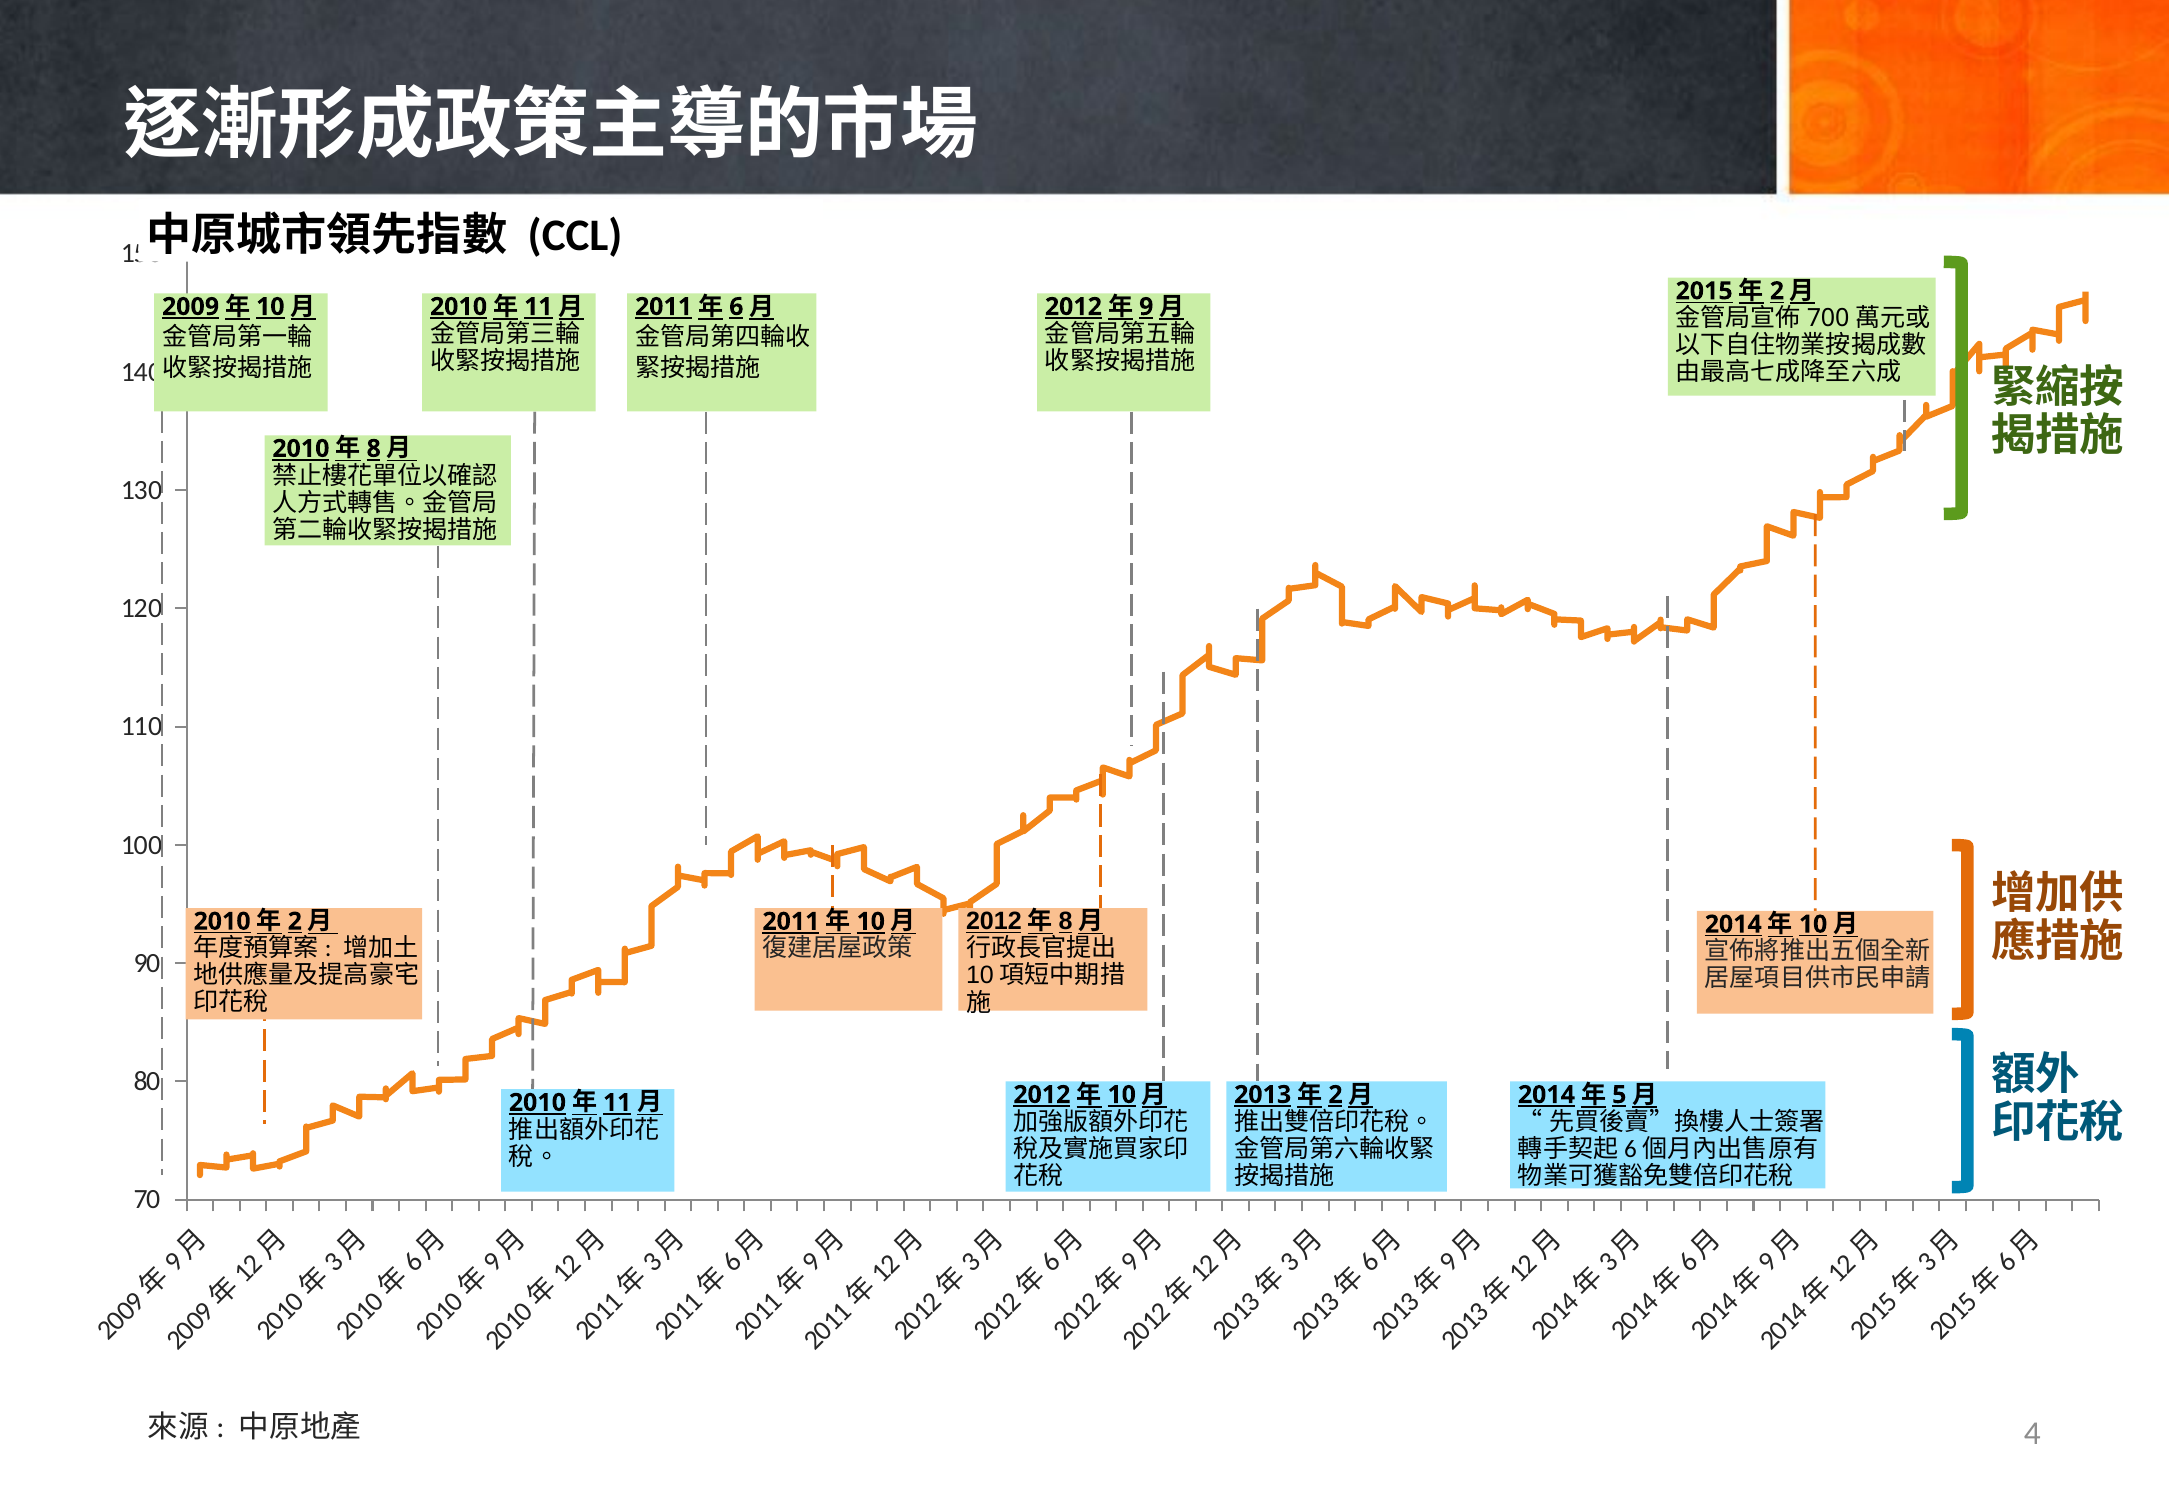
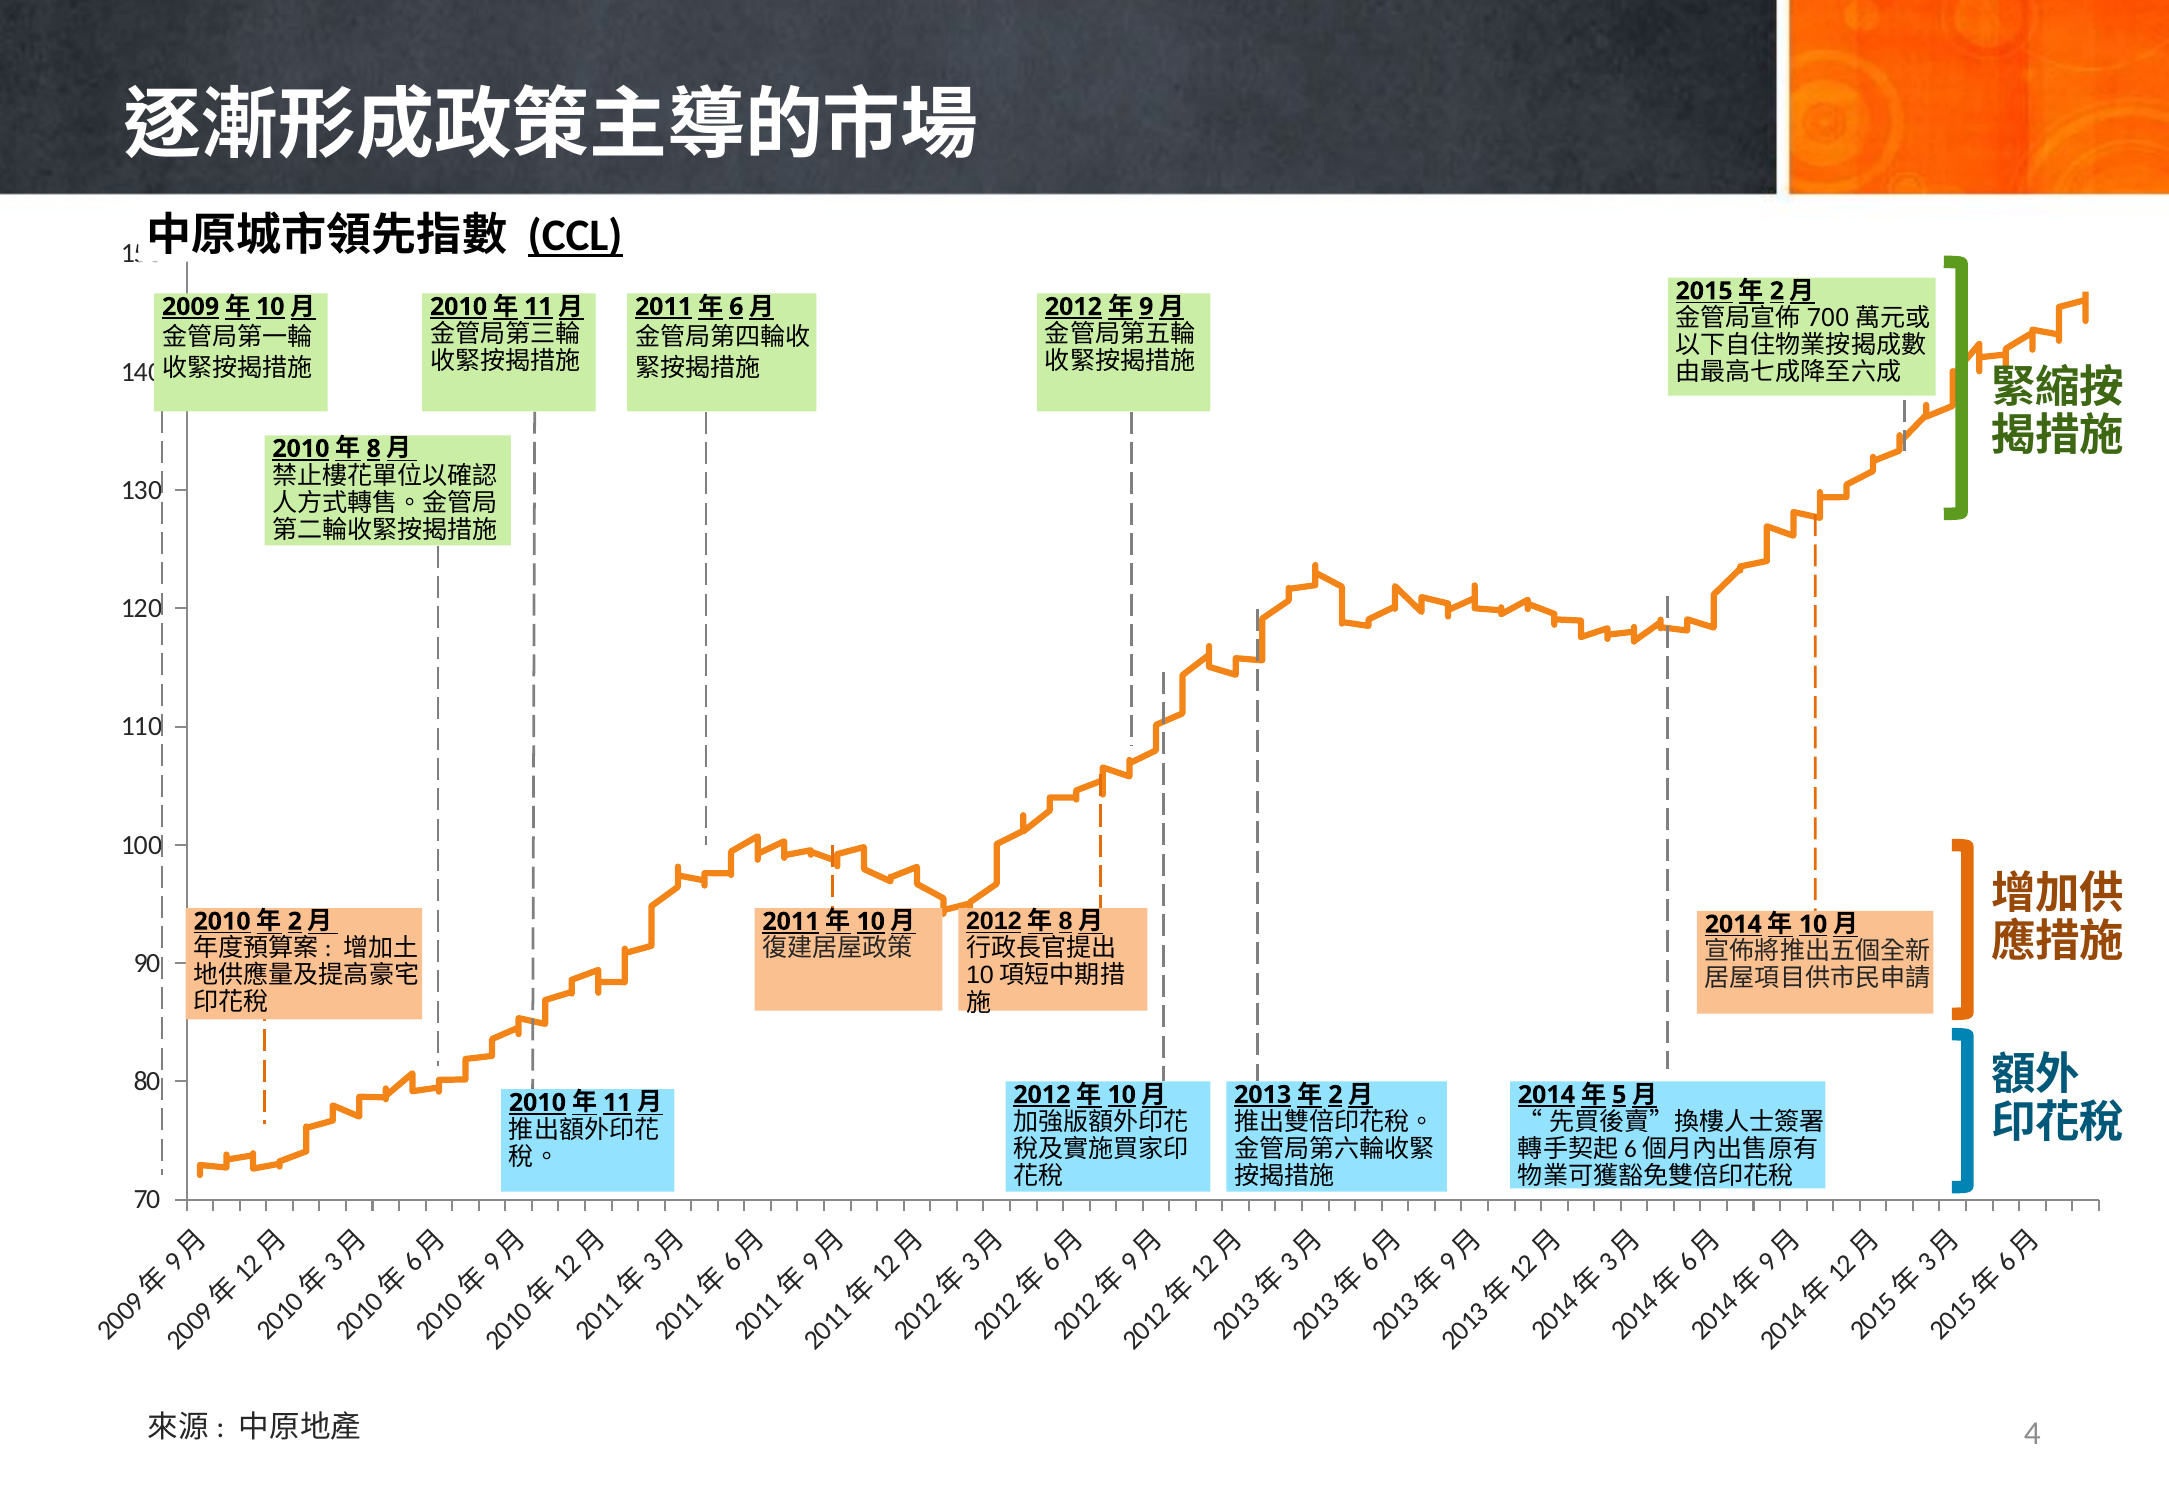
CCL underline: none -> present
